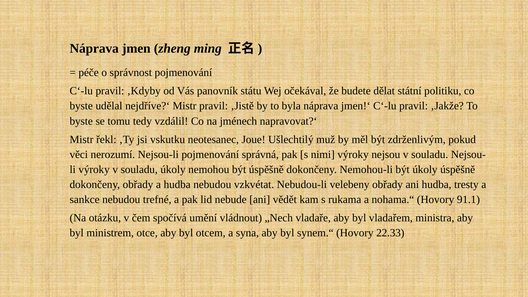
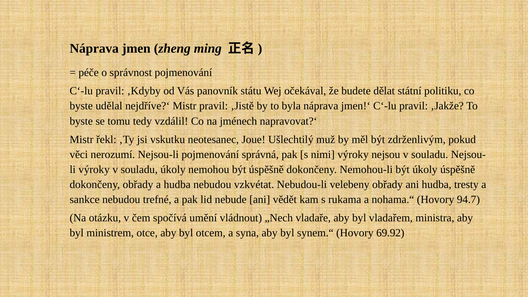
91.1: 91.1 -> 94.7
22.33: 22.33 -> 69.92
